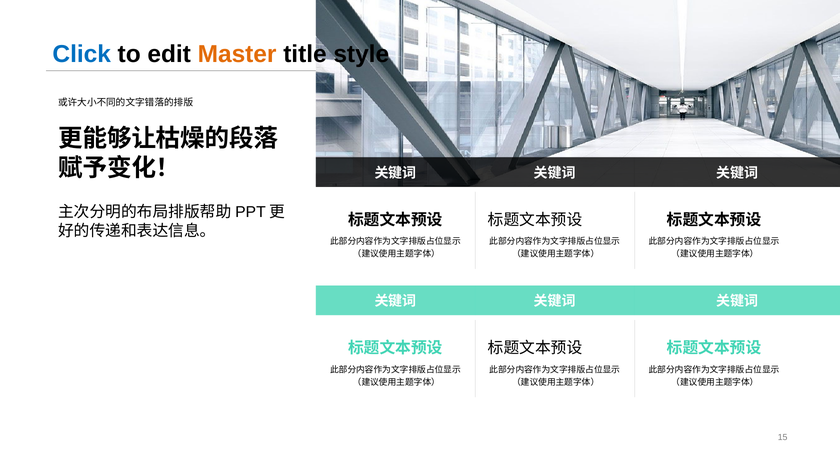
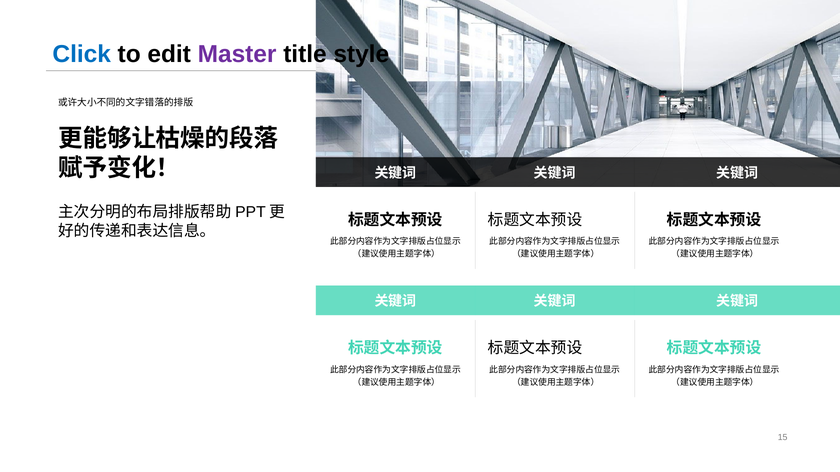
Master colour: orange -> purple
